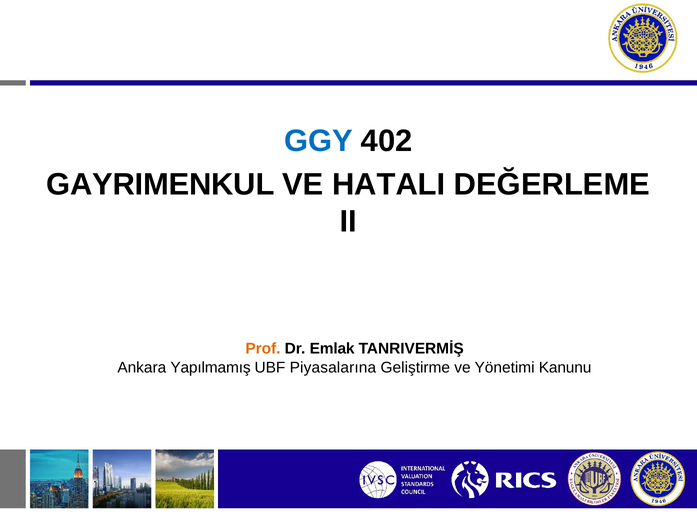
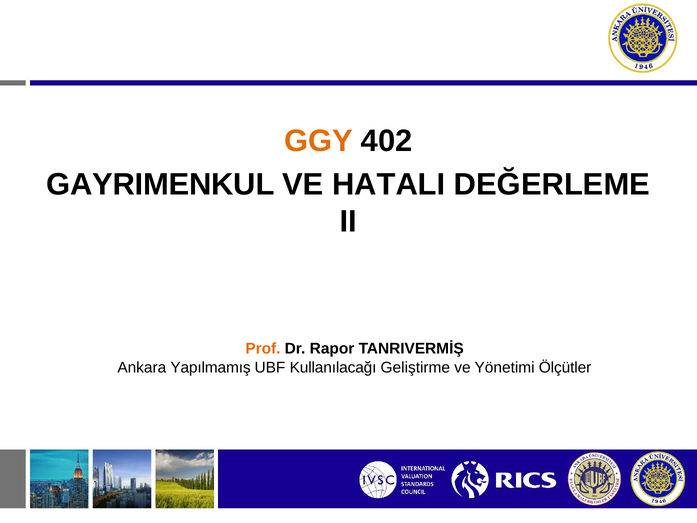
GGY colour: blue -> orange
Emlak: Emlak -> Rapor
Piyasalarına: Piyasalarına -> Kullanılacağı
Kanunu: Kanunu -> Ölçütler
